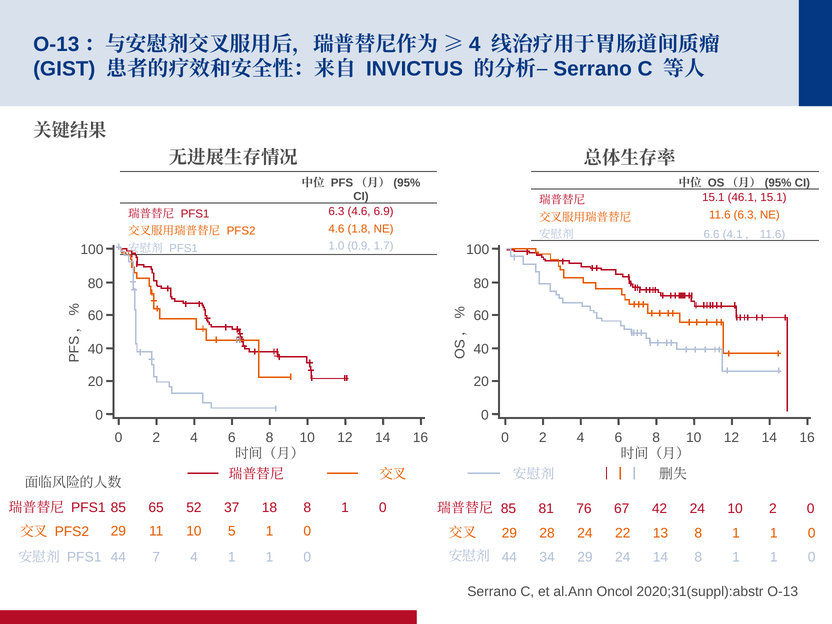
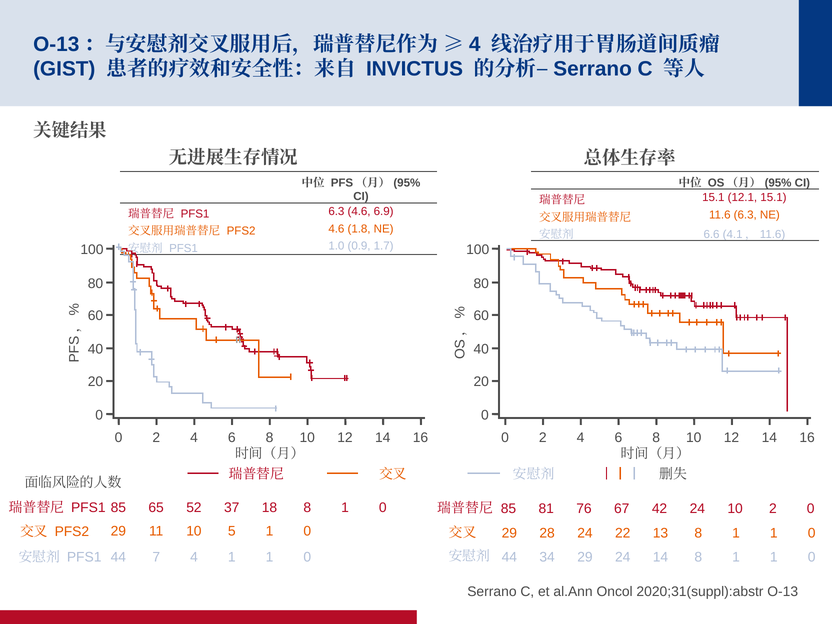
46.1: 46.1 -> 12.1
